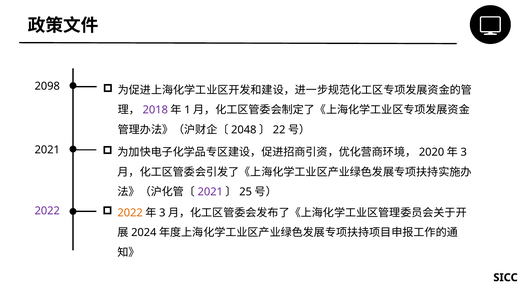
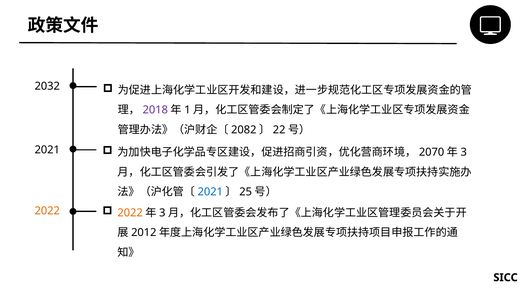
2098: 2098 -> 2032
2048: 2048 -> 2082
2020: 2020 -> 2070
2021 at (210, 192) colour: purple -> blue
2022 at (47, 211) colour: purple -> orange
2024: 2024 -> 2012
